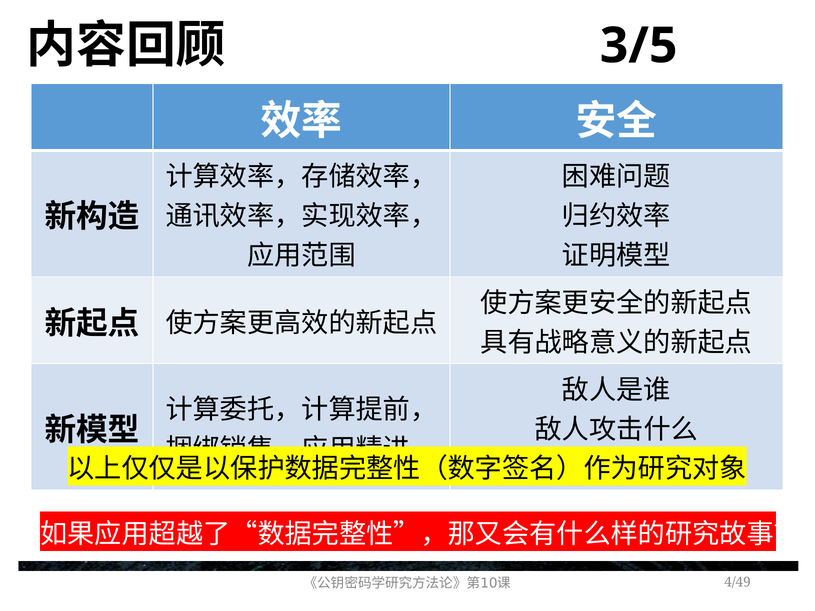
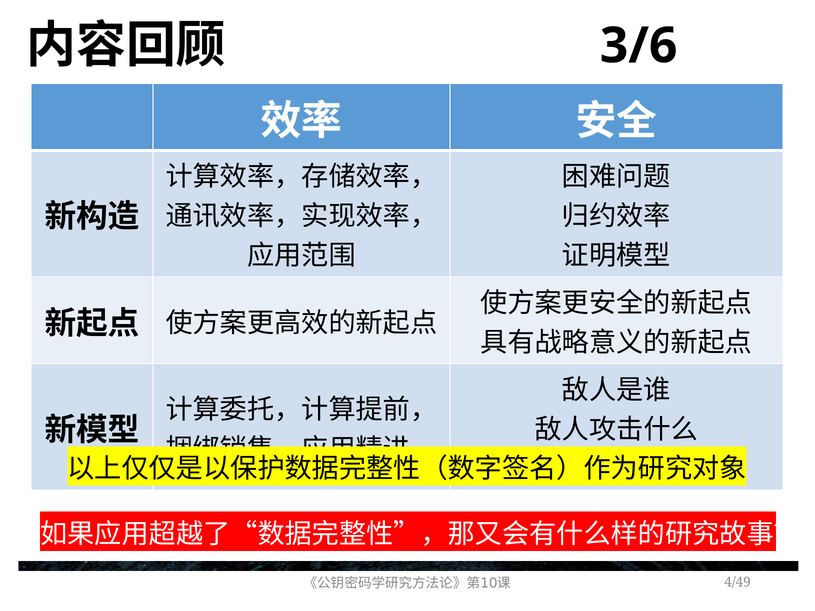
3/5: 3/5 -> 3/6
